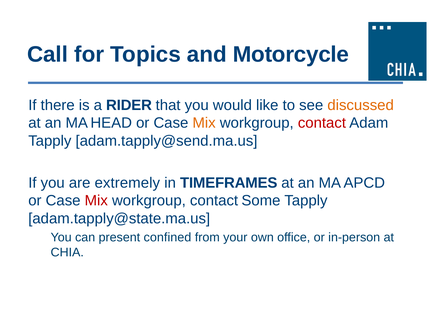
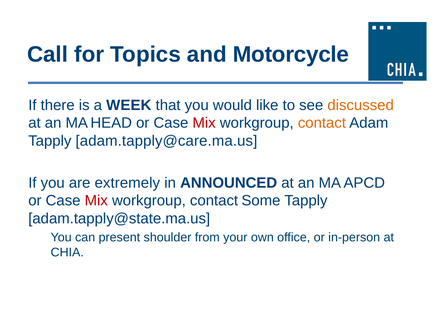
RIDER: RIDER -> WEEK
Mix at (204, 123) colour: orange -> red
contact at (322, 123) colour: red -> orange
adam.tapply@send.ma.us: adam.tapply@send.ma.us -> adam.tapply@care.ma.us
TIMEFRAMES: TIMEFRAMES -> ANNOUNCED
confined: confined -> shoulder
